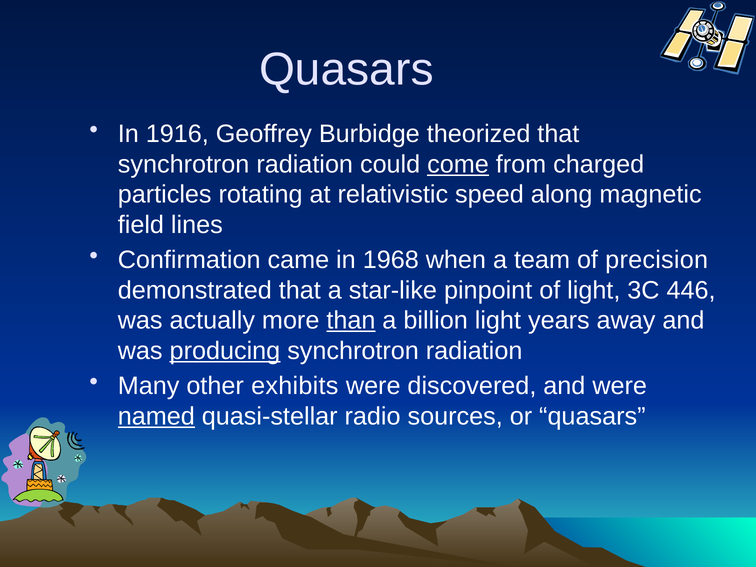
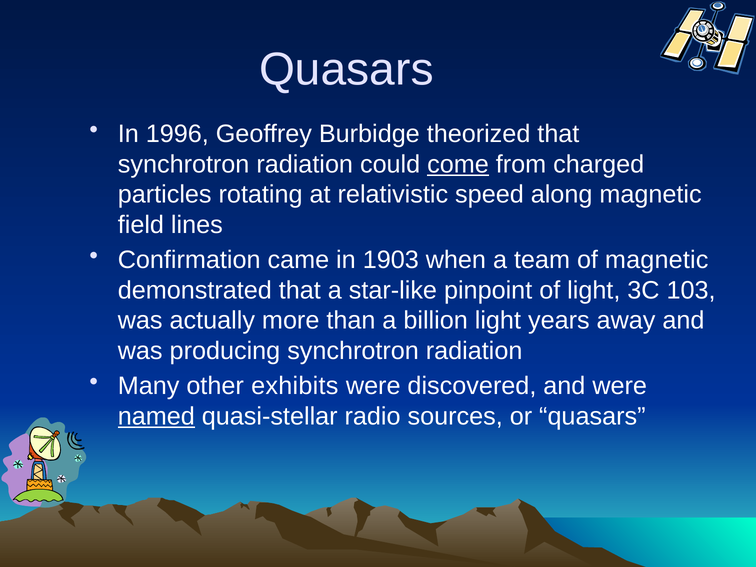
1916: 1916 -> 1996
1968: 1968 -> 1903
of precision: precision -> magnetic
446: 446 -> 103
than underline: present -> none
producing underline: present -> none
